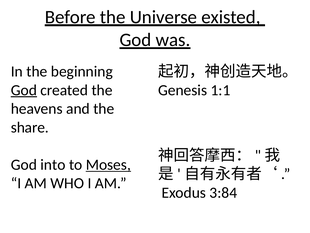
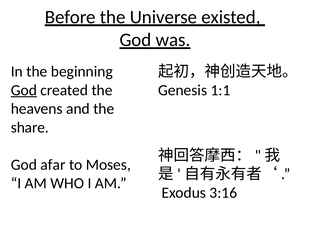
into: into -> afar
Moses underline: present -> none
3:84: 3:84 -> 3:16
